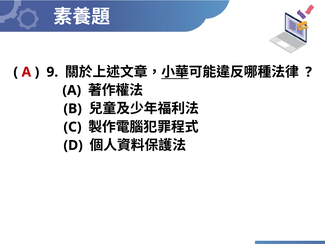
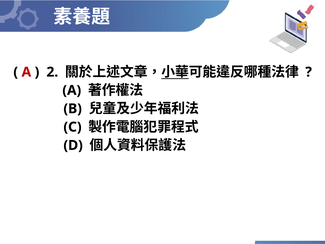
9: 9 -> 2
